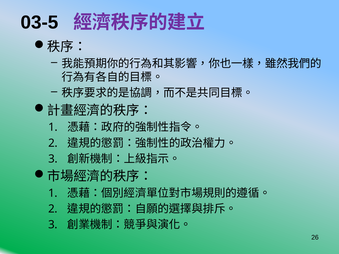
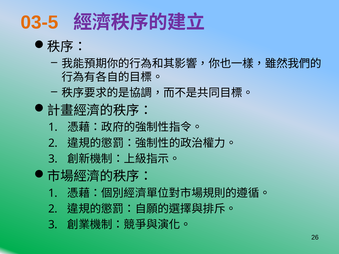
03-5 colour: black -> orange
